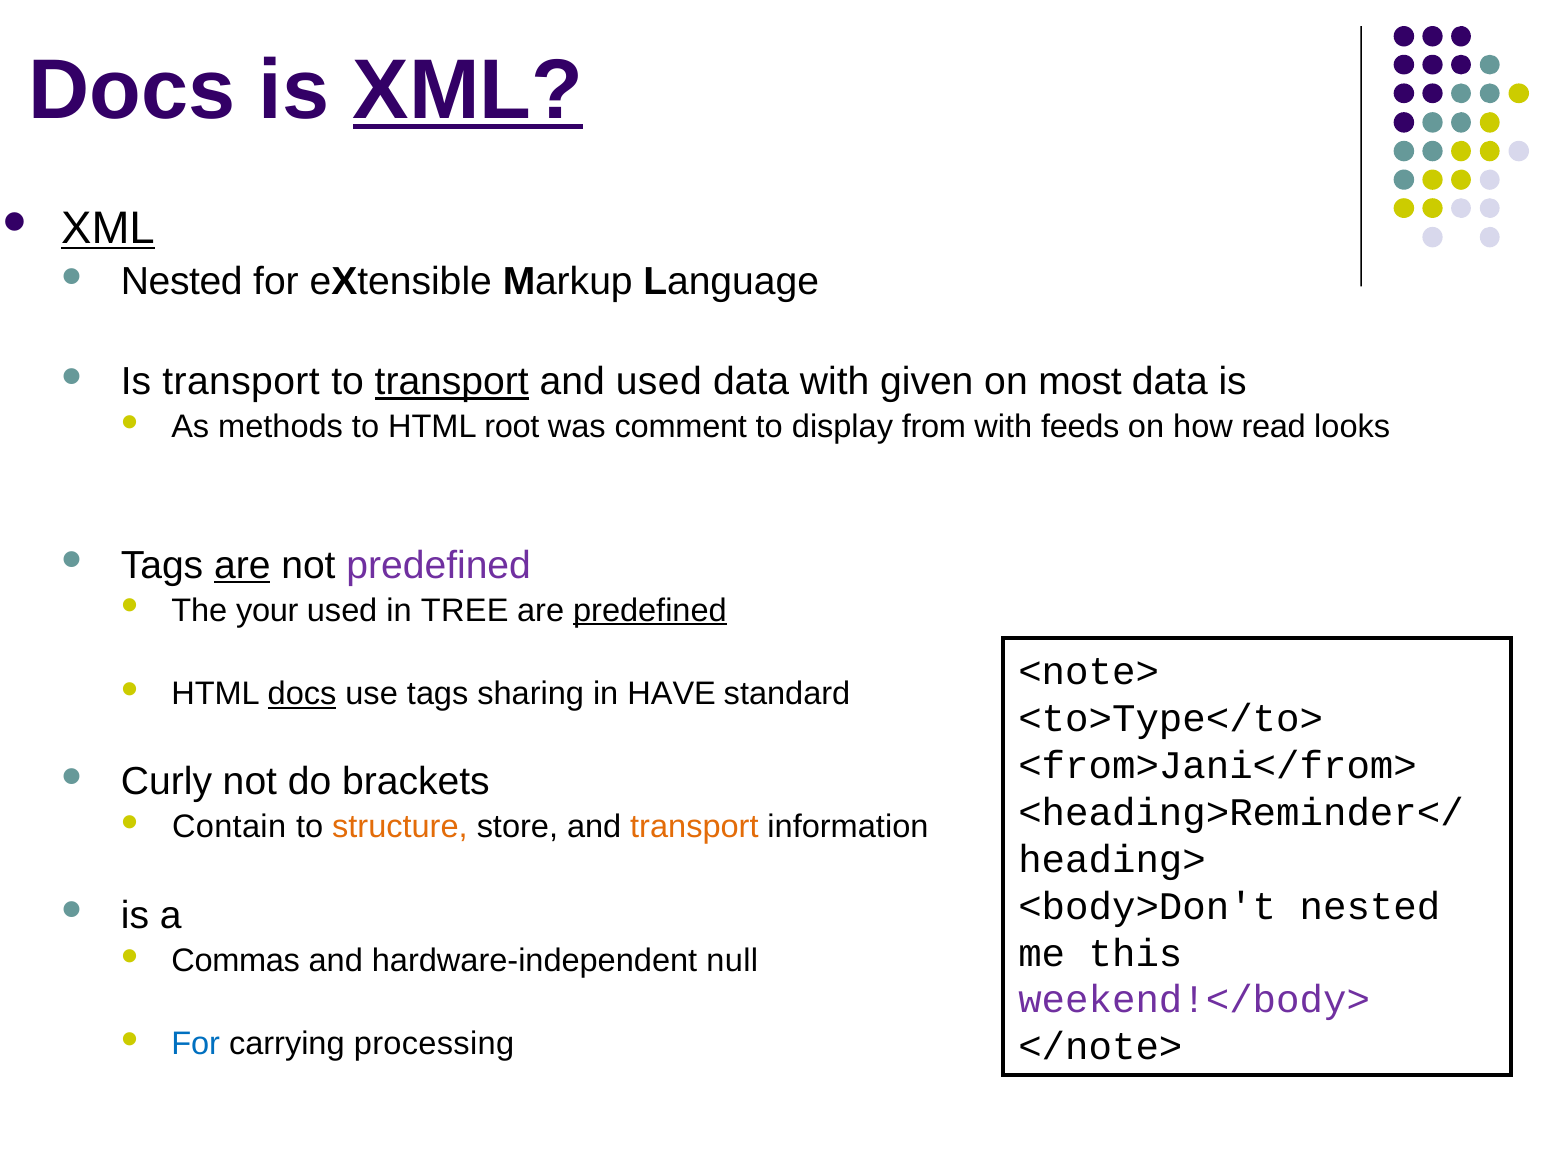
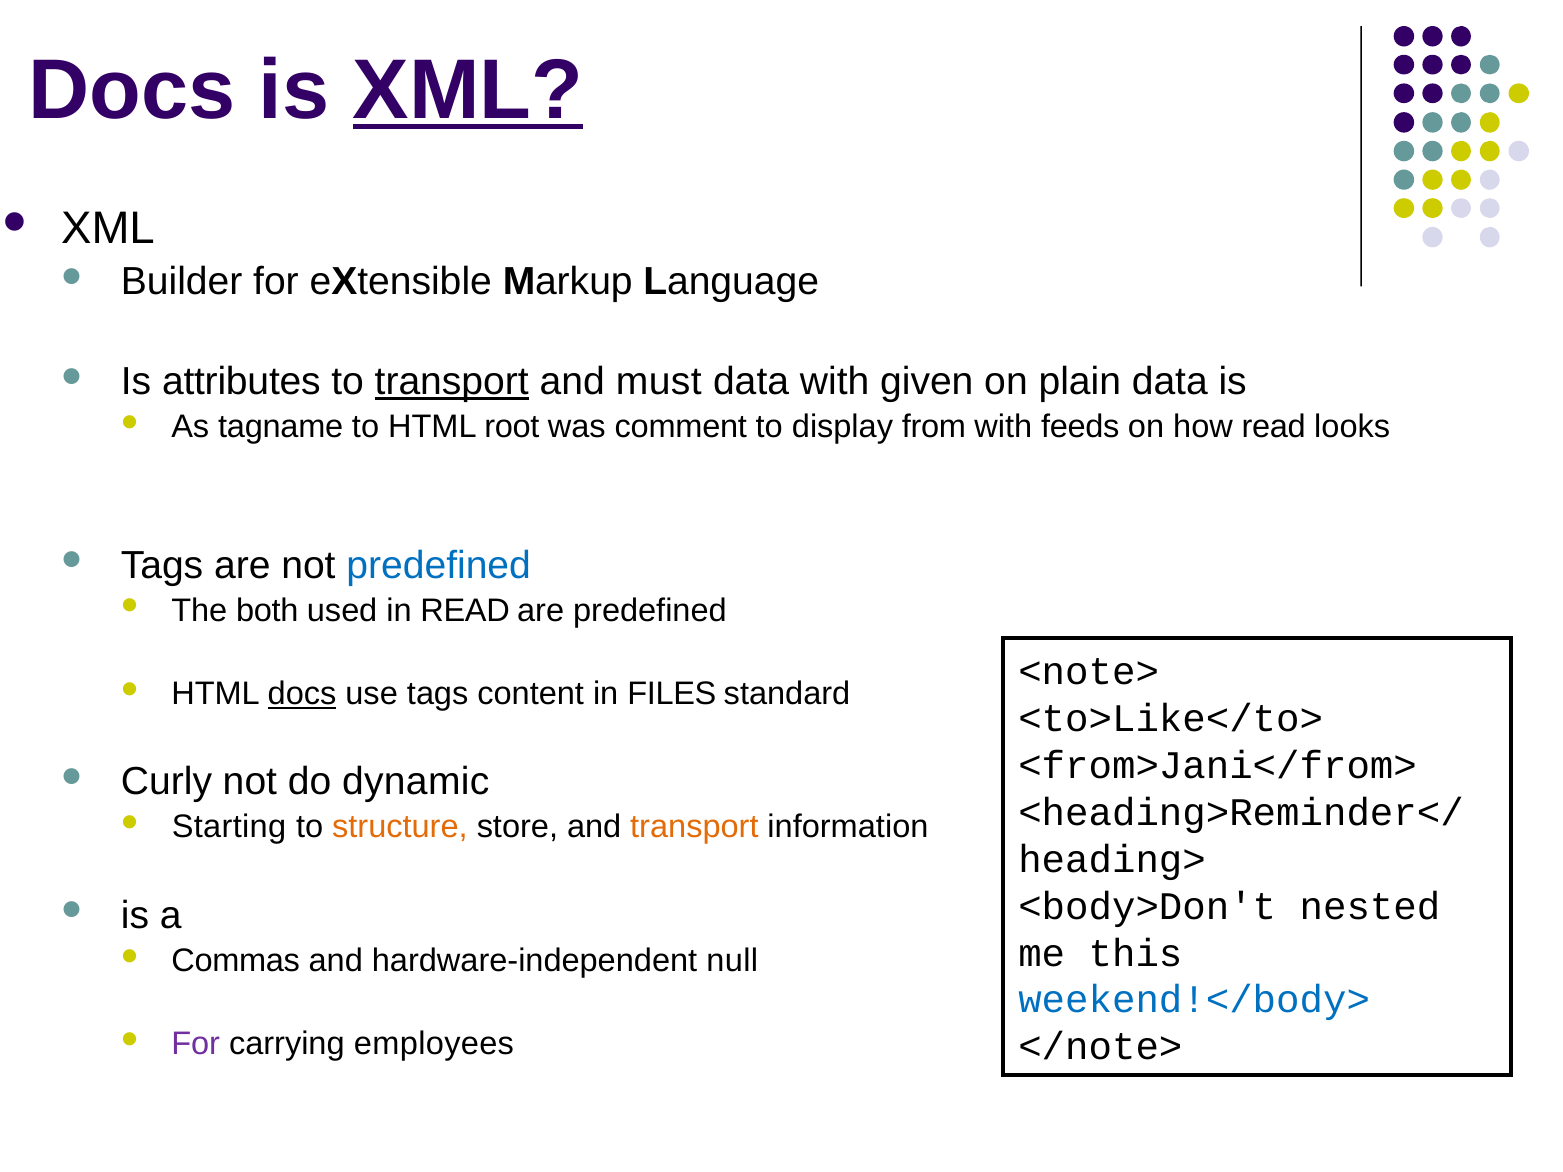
XML at (108, 228) underline: present -> none
Nested at (182, 282): Nested -> Builder
Is transport: transport -> attributes
and used: used -> must
most: most -> plain
methods: methods -> tagname
are at (242, 565) underline: present -> none
predefined at (439, 565) colour: purple -> blue
your: your -> both
in TREE: TREE -> READ
predefined at (650, 611) underline: present -> none
sharing: sharing -> content
HAVE: HAVE -> FILES
<to>Type</to>: <to>Type</to> -> <to>Like</to>
brackets: brackets -> dynamic
Contain: Contain -> Starting
weekend!</body> colour: purple -> blue
For at (196, 1044) colour: blue -> purple
processing: processing -> employees
